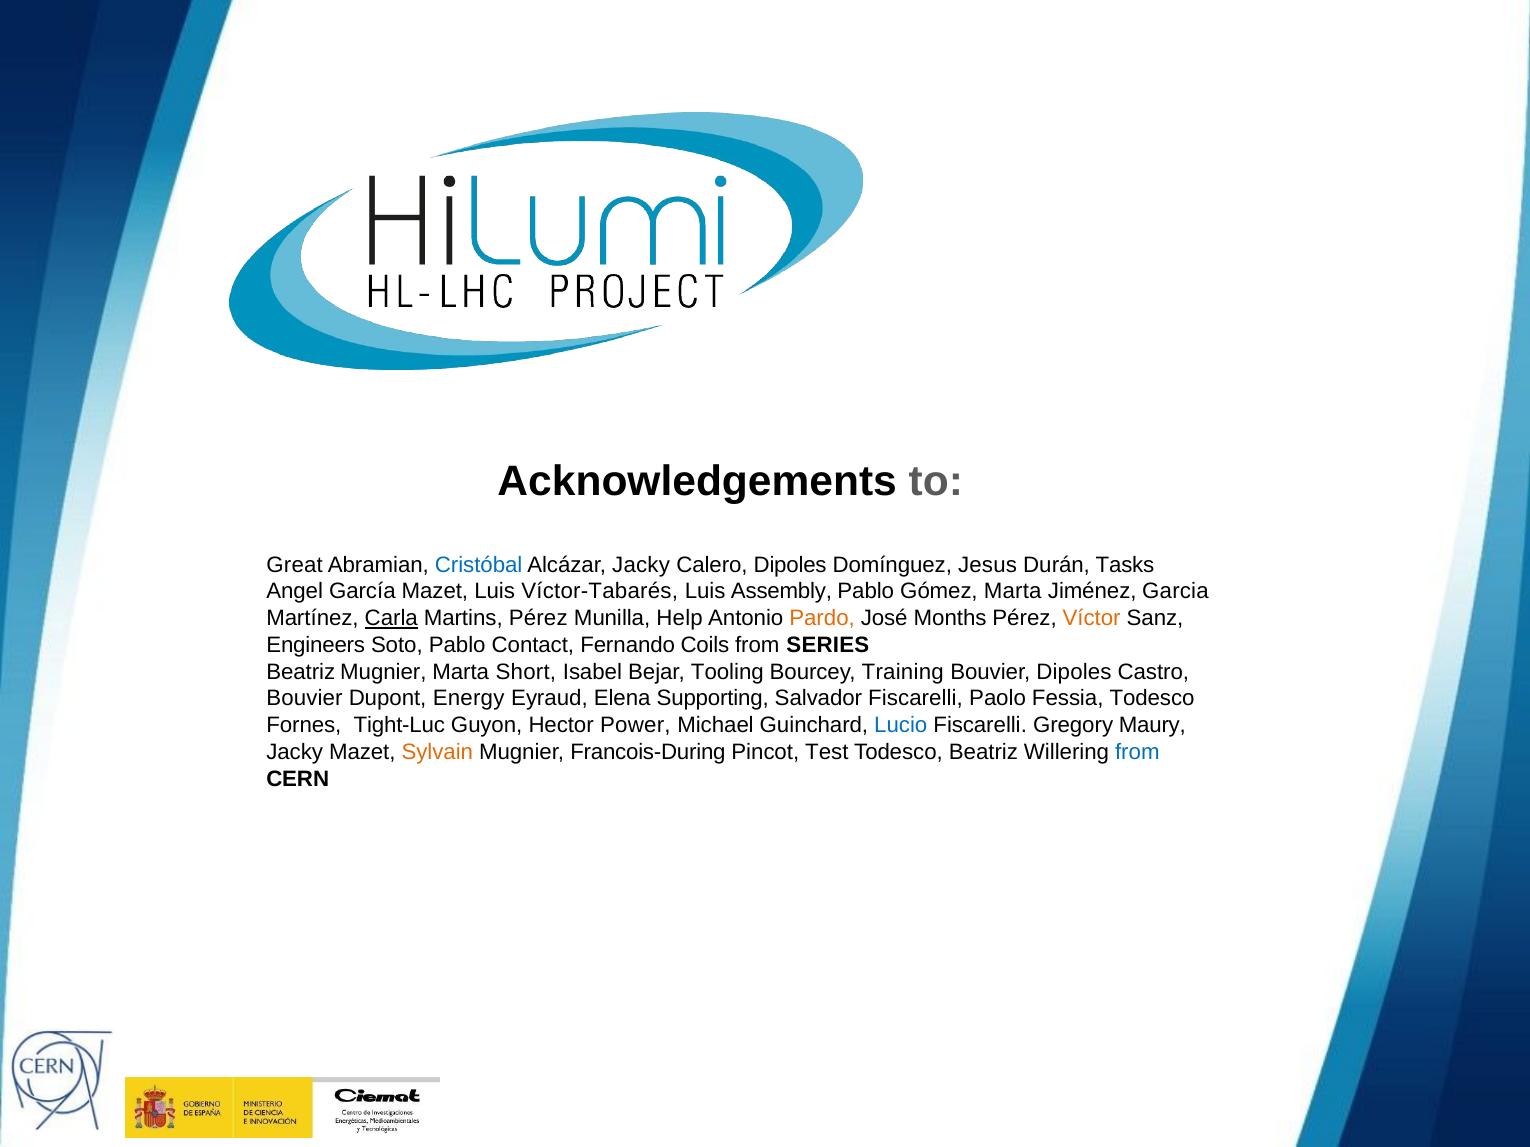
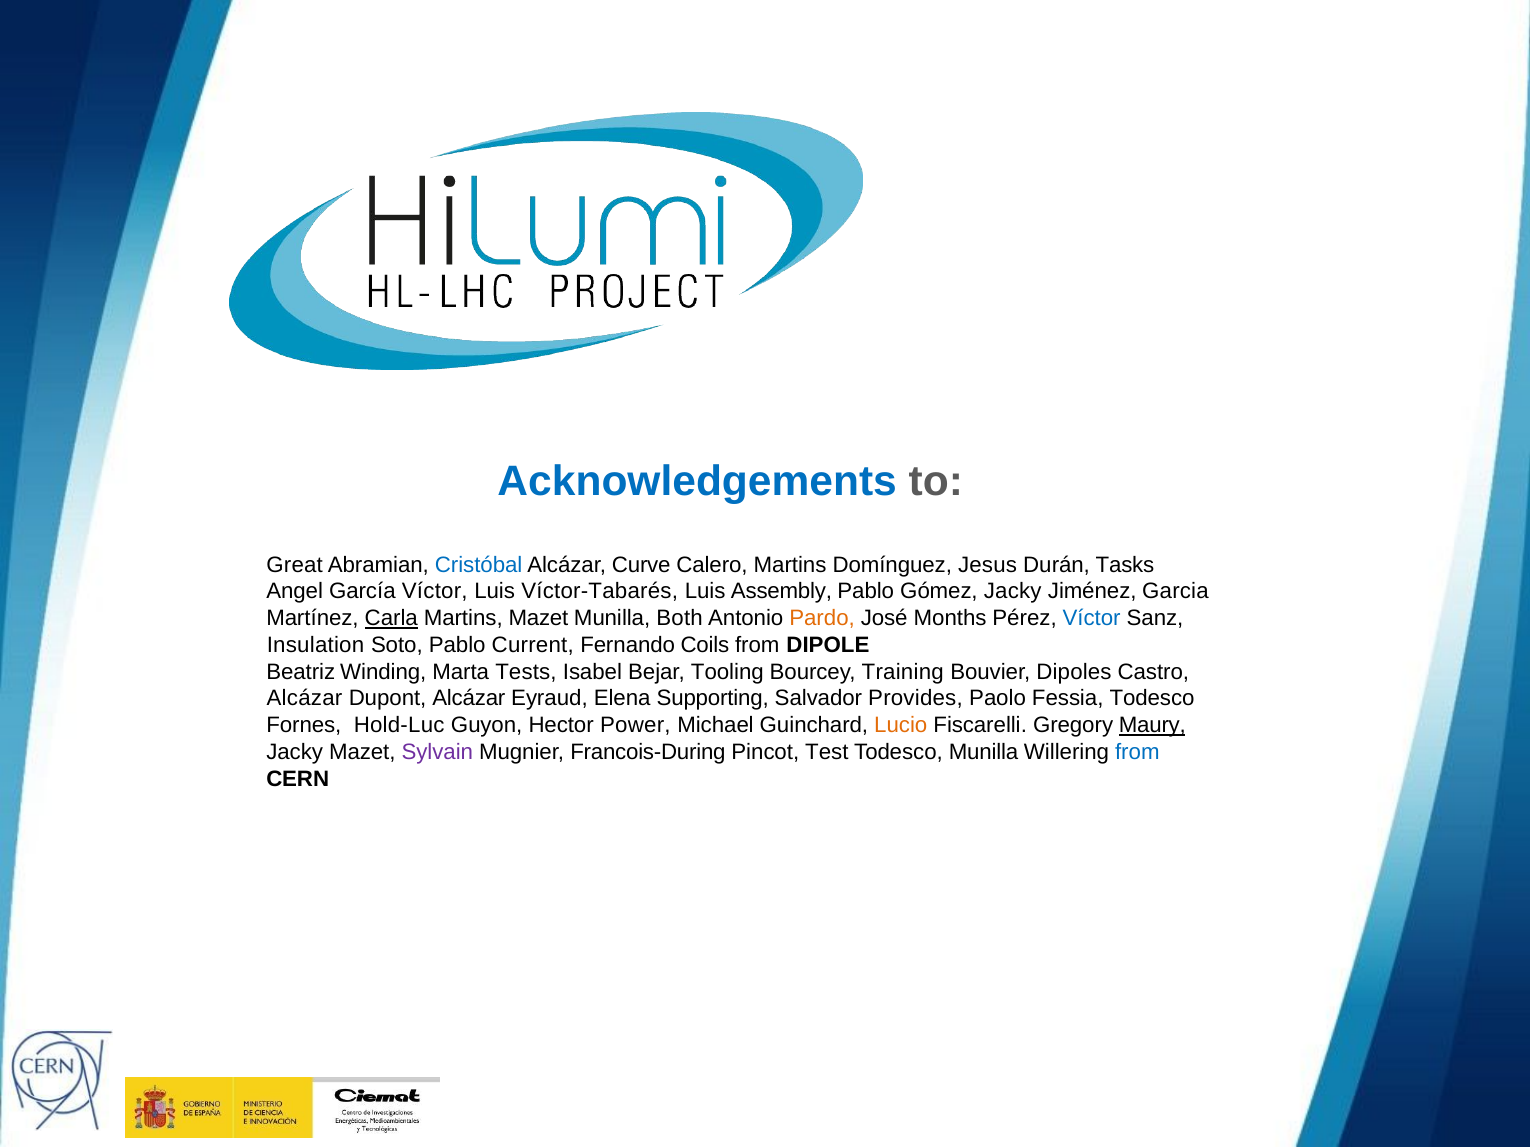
Acknowledgements colour: black -> blue
Alcázar Jacky: Jacky -> Curve
Calero Dipoles: Dipoles -> Martins
García Mazet: Mazet -> Víctor
Gómez Marta: Marta -> Jacky
Martins Pérez: Pérez -> Mazet
Help: Help -> Both
Víctor at (1092, 619) colour: orange -> blue
Engineers: Engineers -> Insulation
Contact: Contact -> Current
SERIES: SERIES -> DIPOLE
Beatriz Mugnier: Mugnier -> Winding
Short: Short -> Tests
Bouvier at (305, 699): Bouvier -> Alcázar
Dupont Energy: Energy -> Alcázar
Salvador Fiscarelli: Fiscarelli -> Provides
Tight-Luc: Tight-Luc -> Hold-Luc
Lucio colour: blue -> orange
Maury underline: none -> present
Sylvain colour: orange -> purple
Todesco Beatriz: Beatriz -> Munilla
